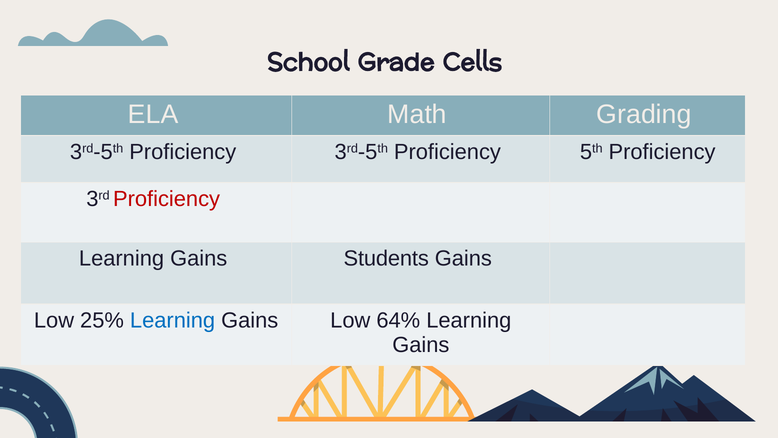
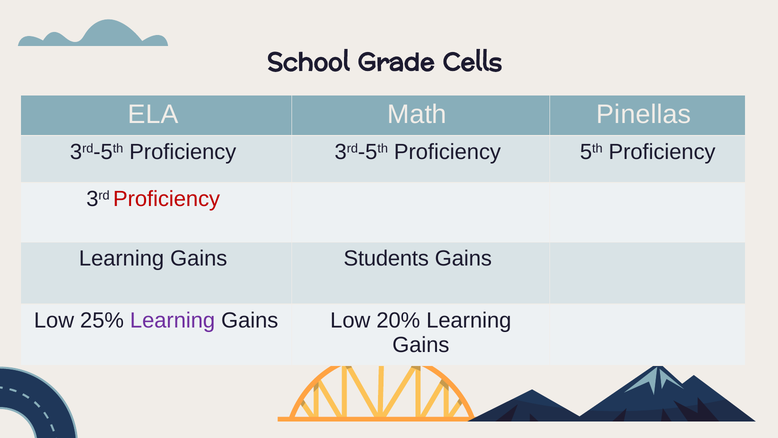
Grading: Grading -> Pinellas
Learning at (173, 320) colour: blue -> purple
64%: 64% -> 20%
